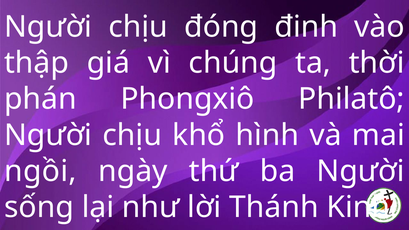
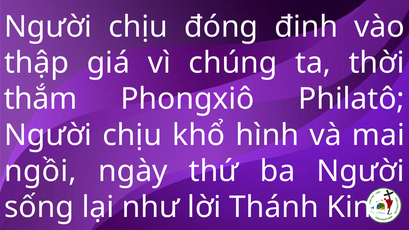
phán: phán -> thắm
